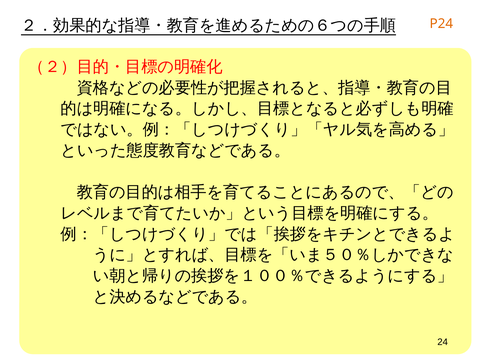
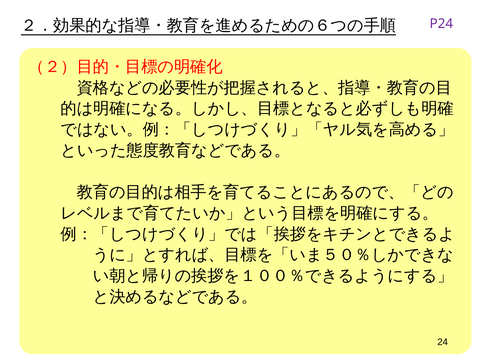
P24 colour: orange -> purple
